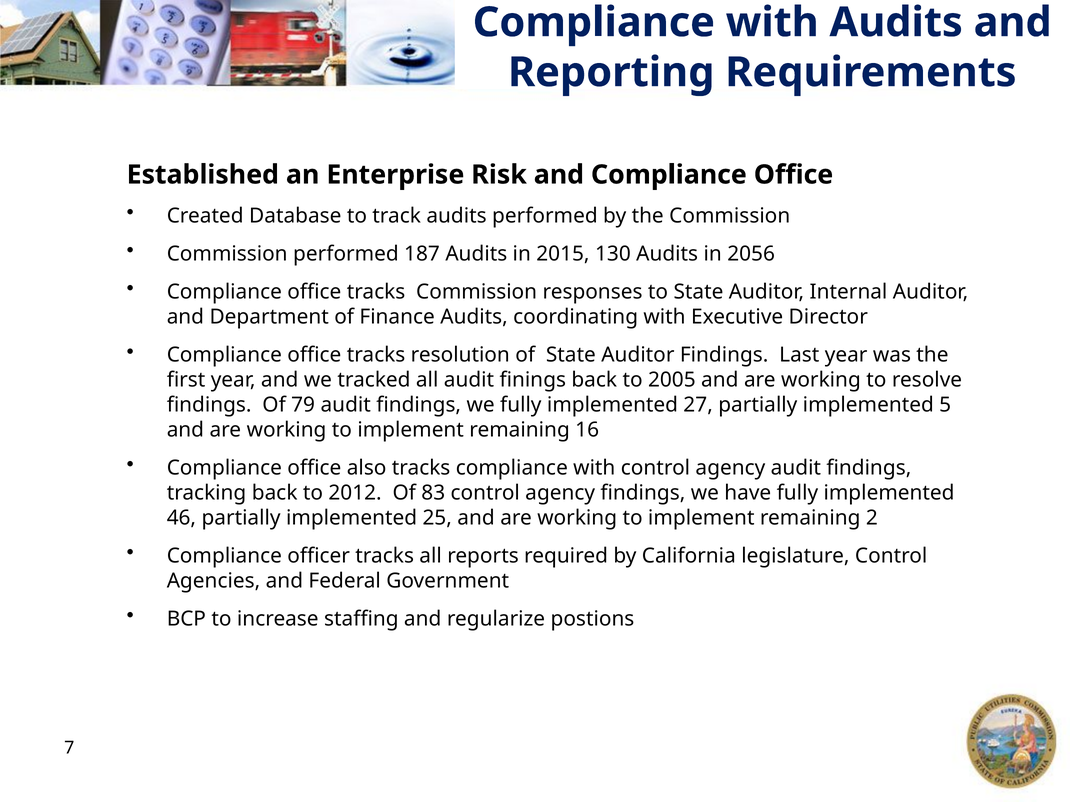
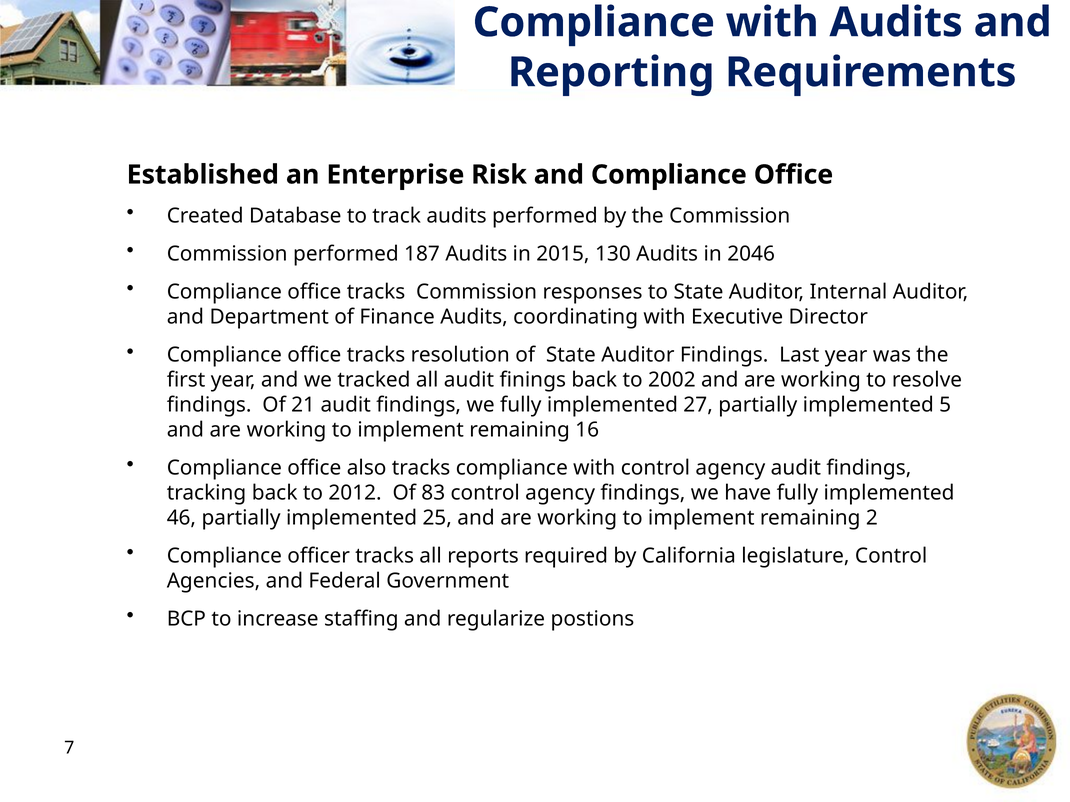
2056: 2056 -> 2046
2005: 2005 -> 2002
79: 79 -> 21
